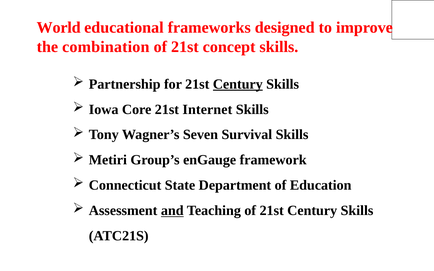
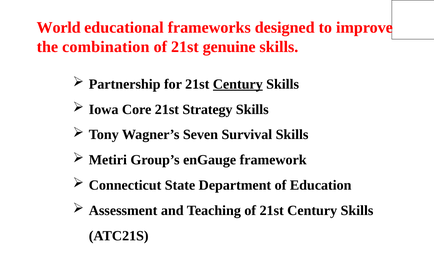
concept: concept -> genuine
Internet: Internet -> Strategy
and underline: present -> none
